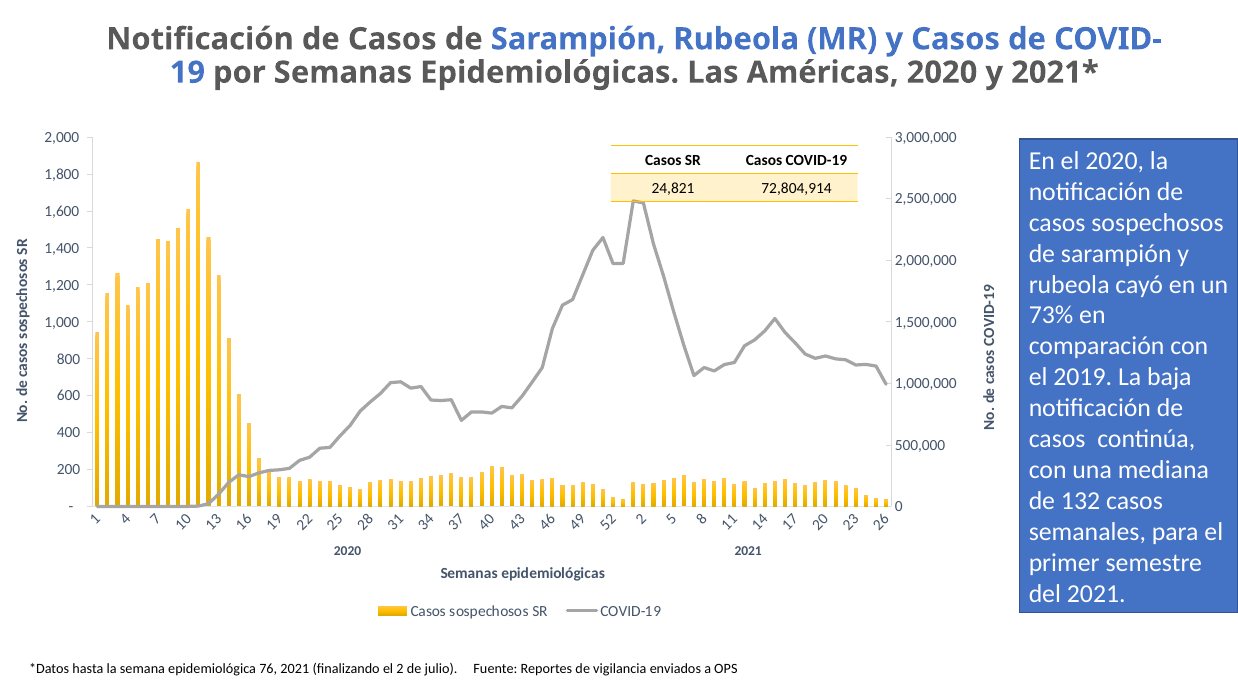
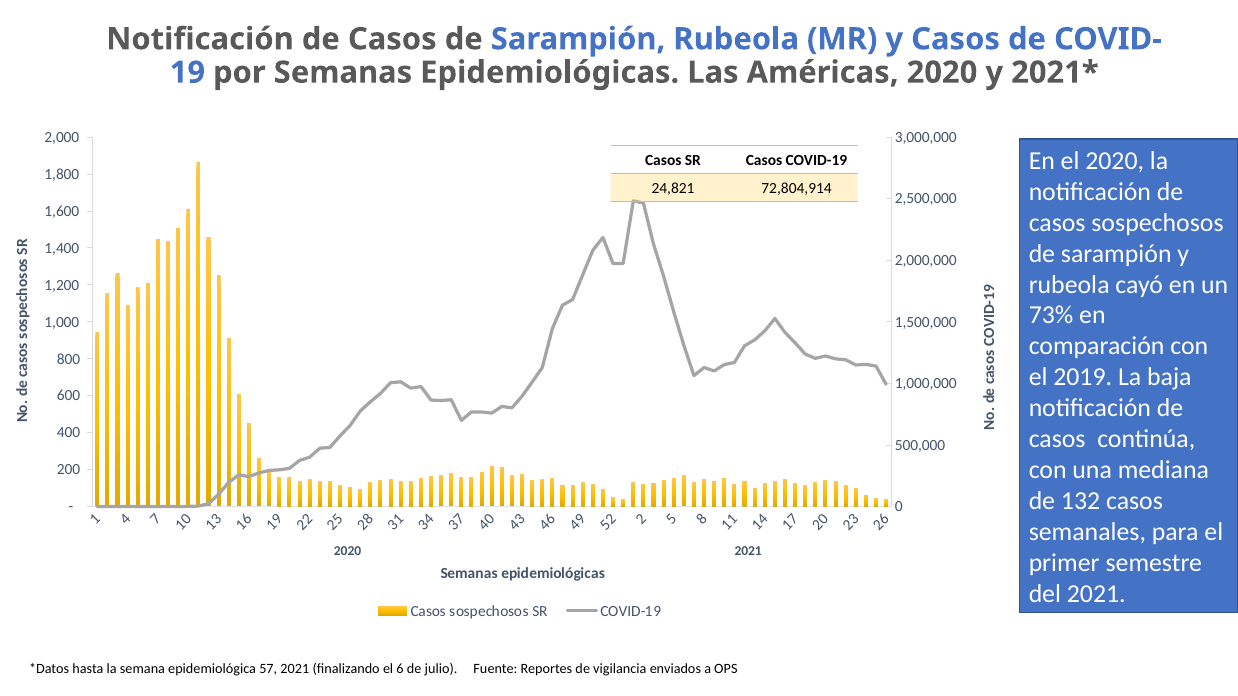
76: 76 -> 57
el 2: 2 -> 6
